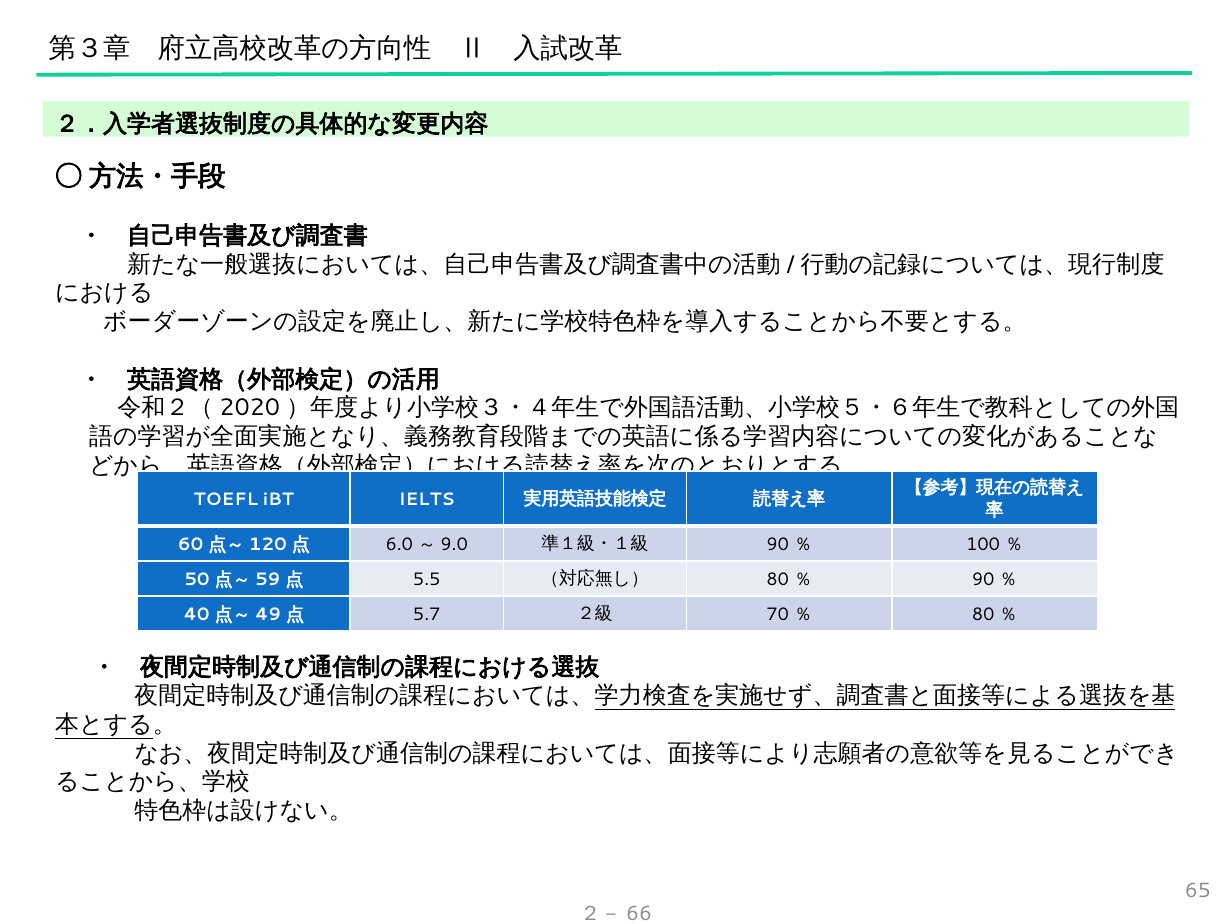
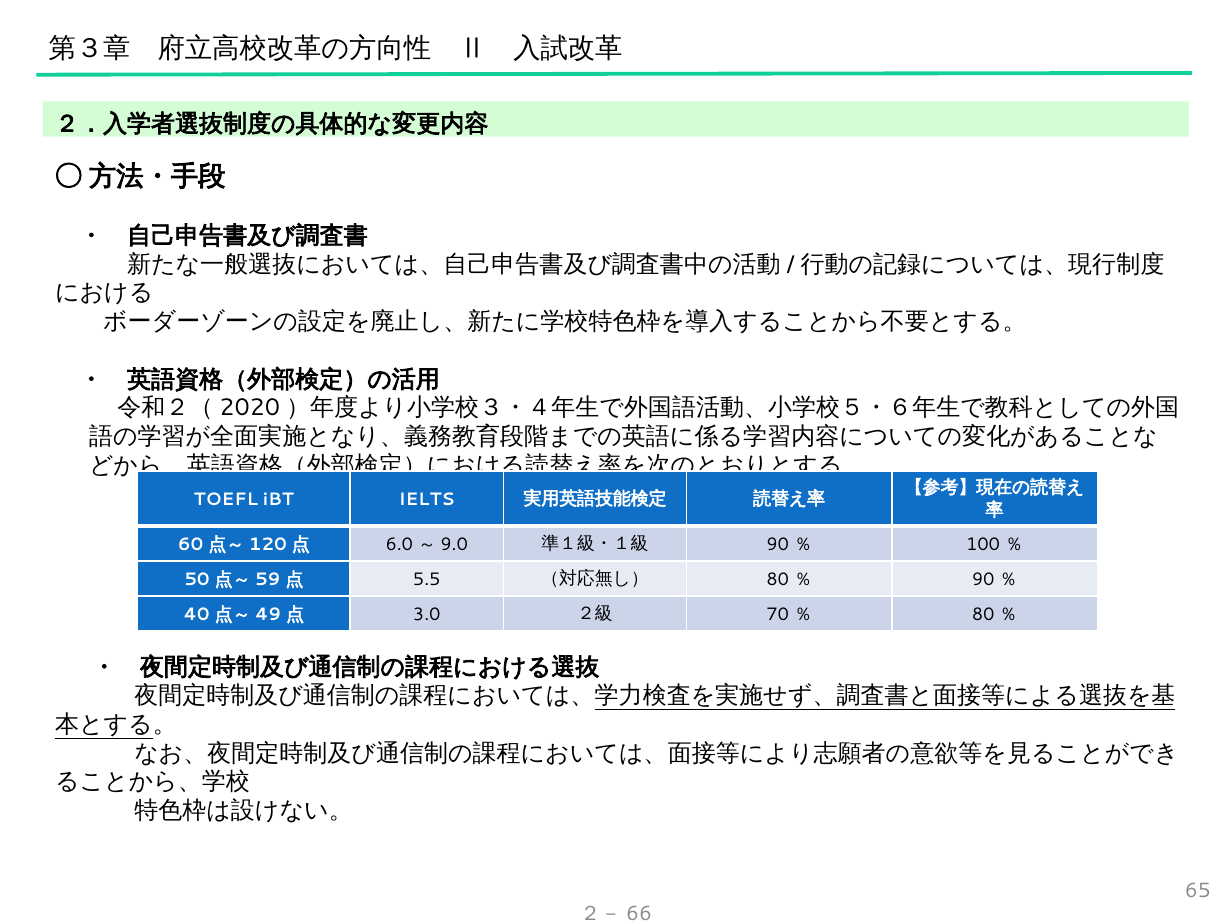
5.7: 5.7 -> 3.0
